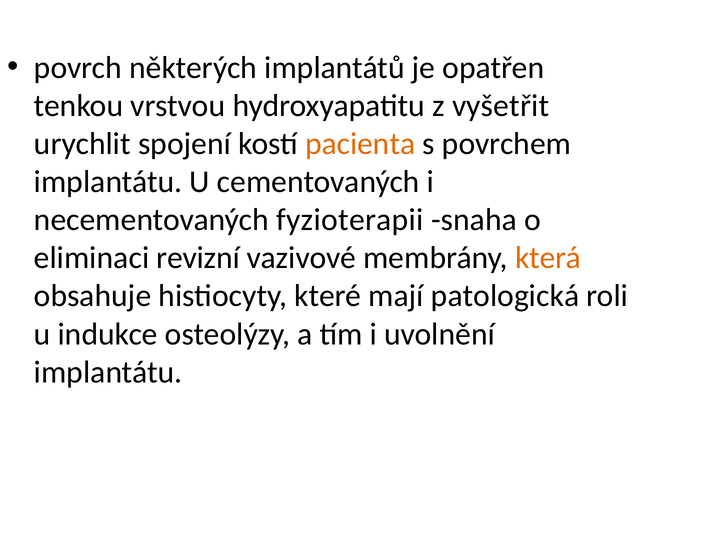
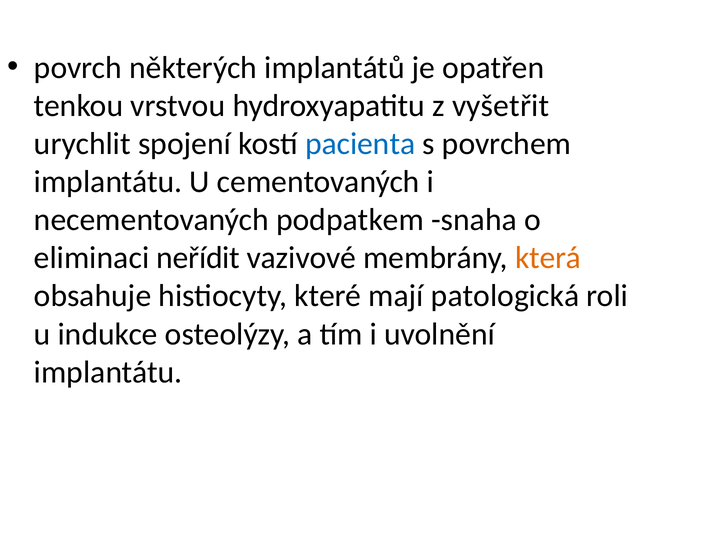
pacienta colour: orange -> blue
fyzioterapii: fyzioterapii -> podpatkem
revizní: revizní -> neřídit
